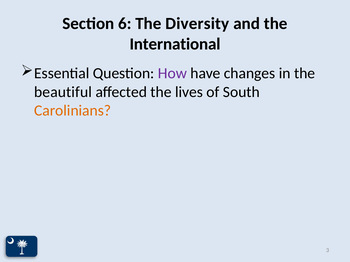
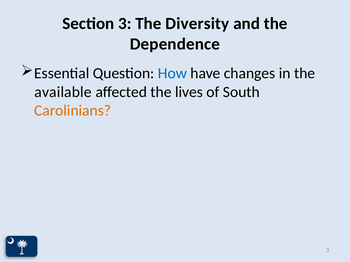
Section 6: 6 -> 3
International: International -> Dependence
How colour: purple -> blue
beautiful: beautiful -> available
